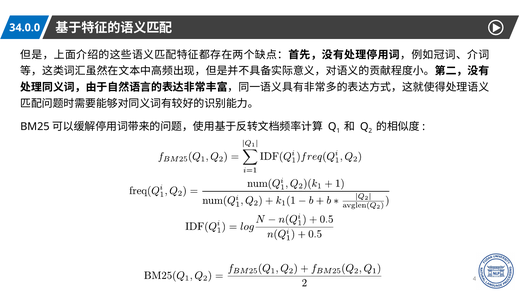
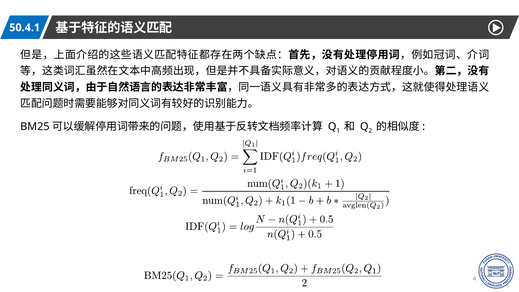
34.0.0: 34.0.0 -> 50.4.1
